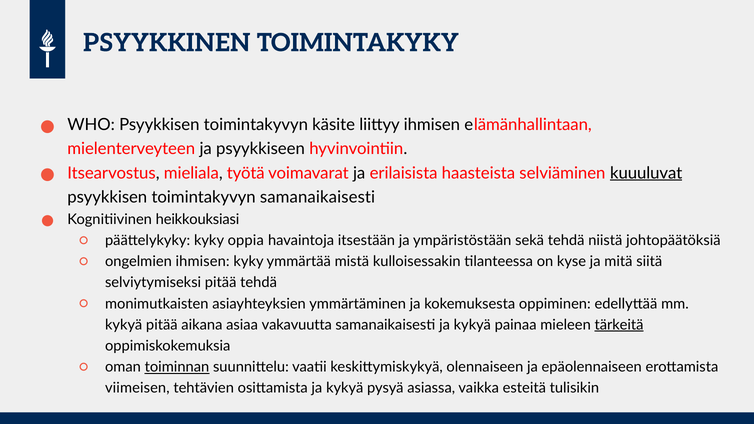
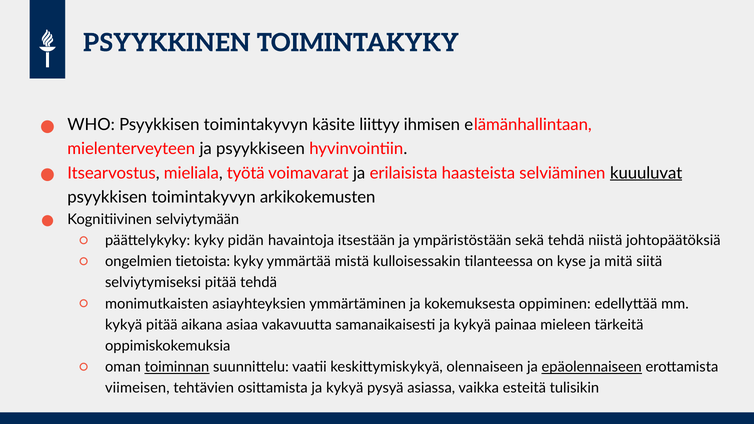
toimintakyvyn samanaikaisesti: samanaikaisesti -> arkikokemusten
heikkouksiasi: heikkouksiasi -> selviytymään
oppia: oppia -> pidän
ongelmien ihmisen: ihmisen -> tietoista
tärkeitä underline: present -> none
epäolennaiseen underline: none -> present
